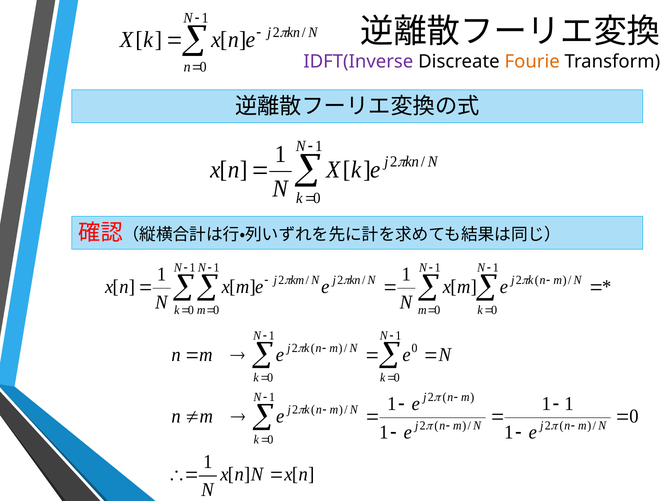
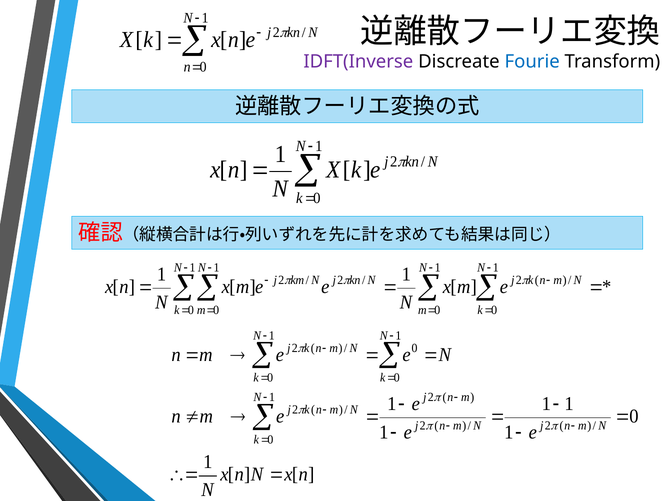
Fourie colour: orange -> blue
